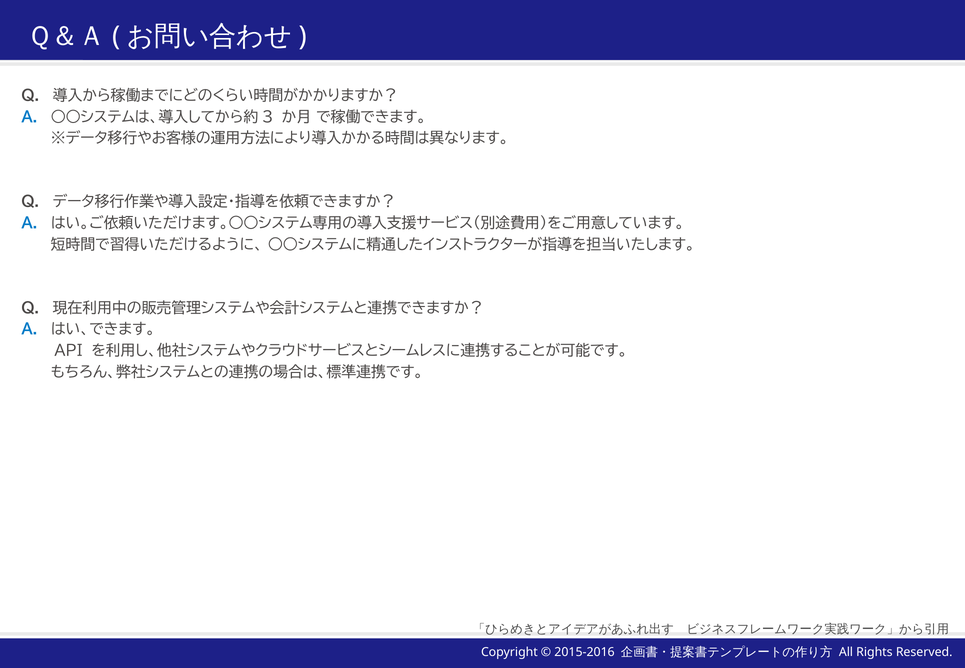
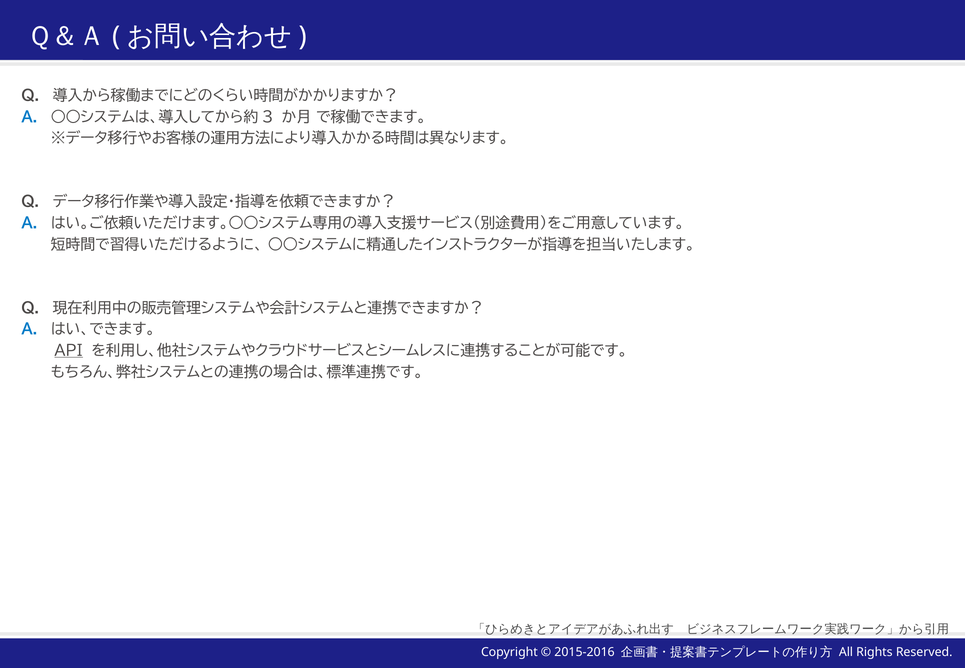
API underline: none -> present
